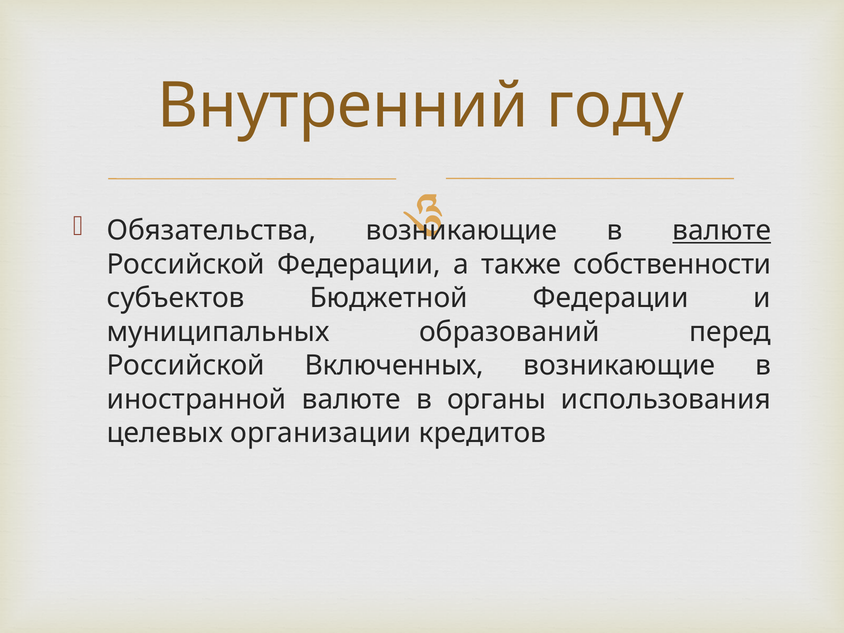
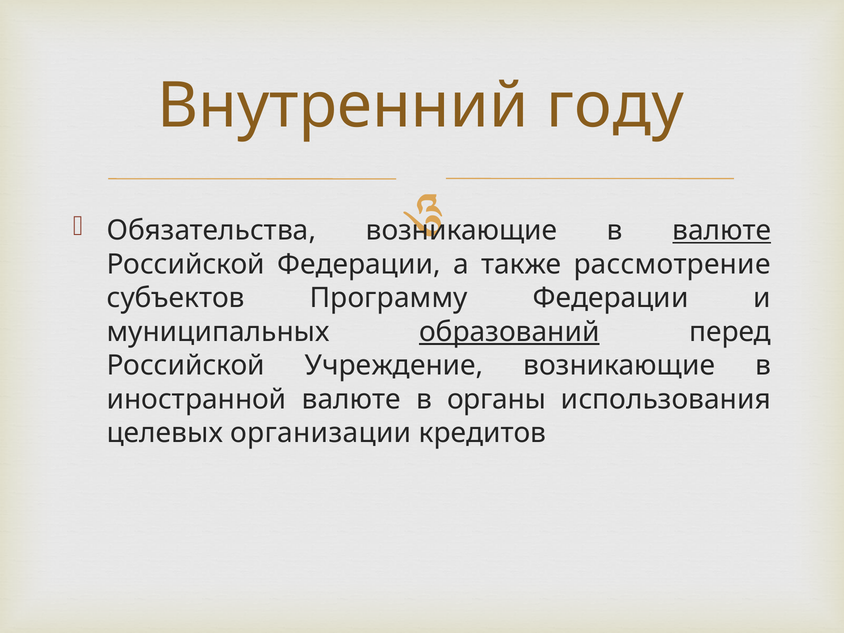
собственности: собственности -> рассмотрение
Бюджетной: Бюджетной -> Программу
образований underline: none -> present
Включенных: Включенных -> Учреждение
